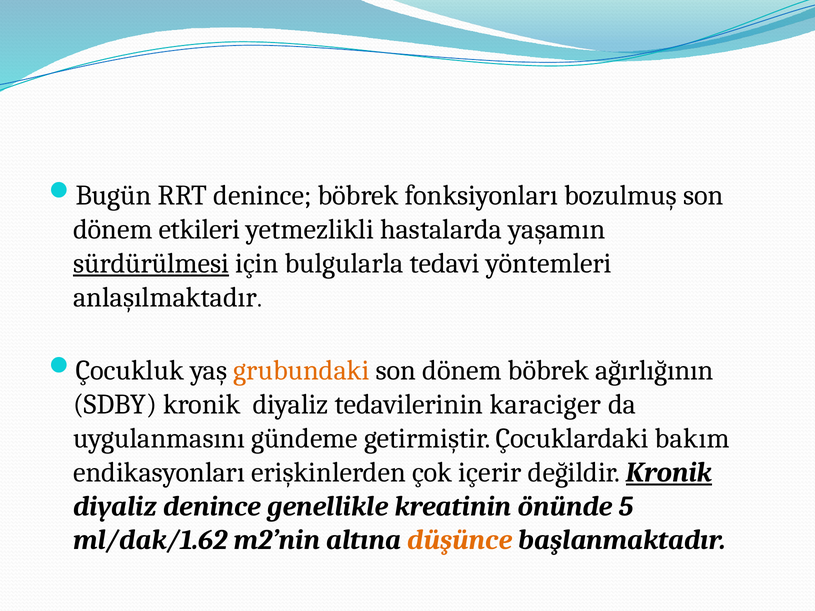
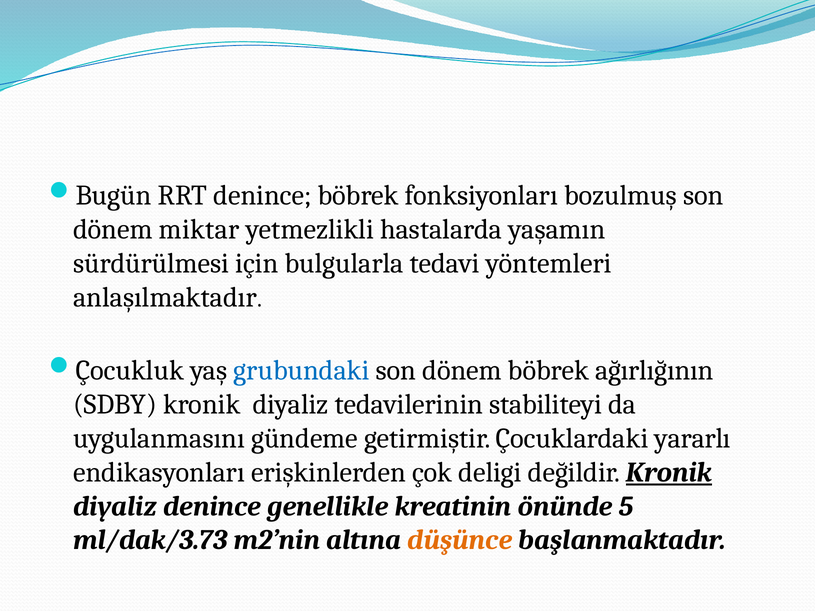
etkileri: etkileri -> miktar
sürdürülmesi underline: present -> none
grubundaki colour: orange -> blue
karaciger: karaciger -> stabiliteyi
bakım: bakım -> yararlı
içerir: içerir -> deligi
ml/dak/1.62: ml/dak/1.62 -> ml/dak/3.73
